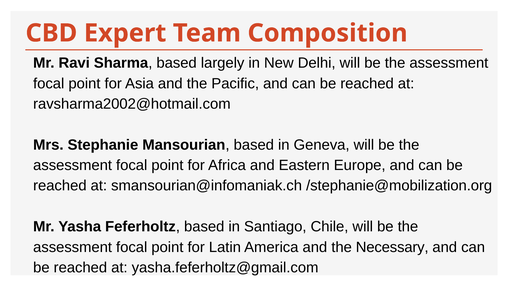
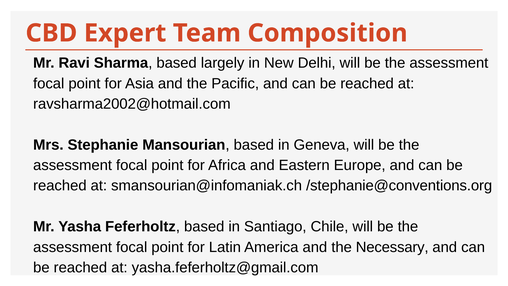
/stephanie@mobilization.org: /stephanie@mobilization.org -> /stephanie@conventions.org
